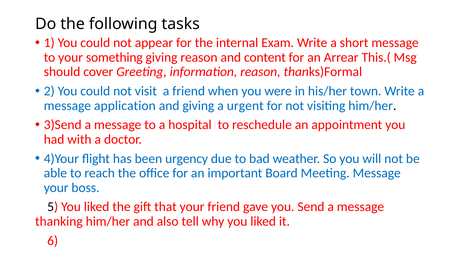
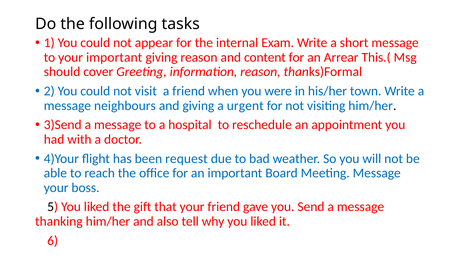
your something: something -> important
application: application -> neighbours
urgency: urgency -> request
